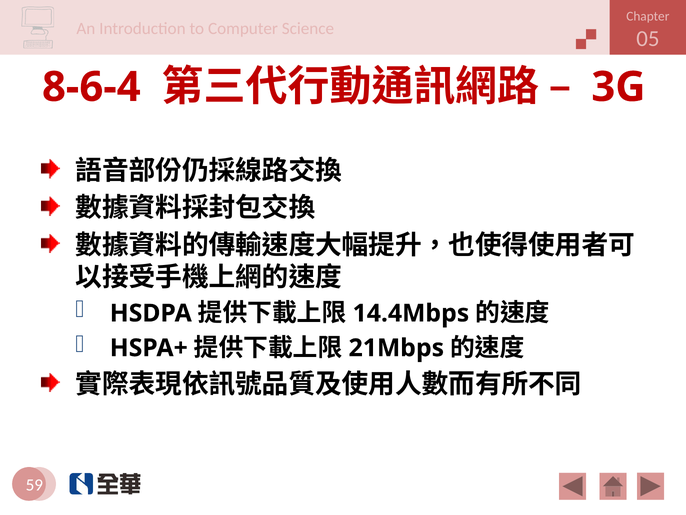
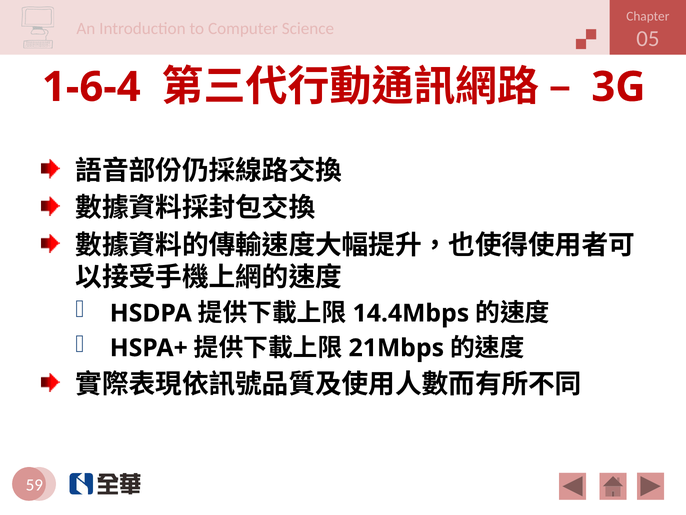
8-6-4: 8-6-4 -> 1-6-4
